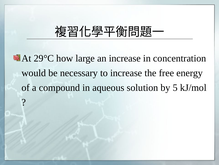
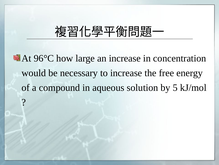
29°C: 29°C -> 96°C
